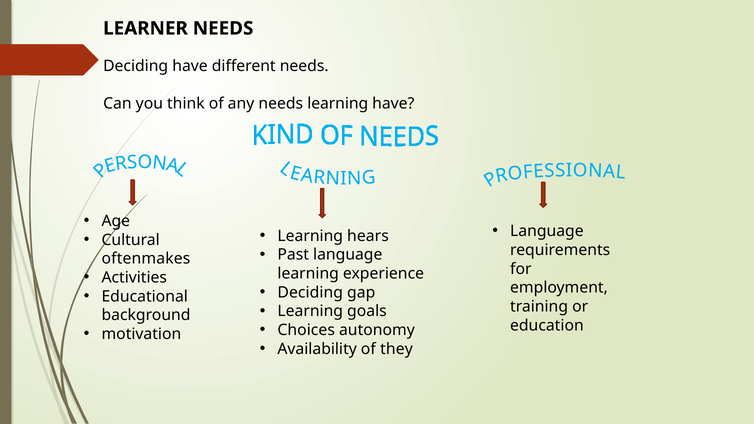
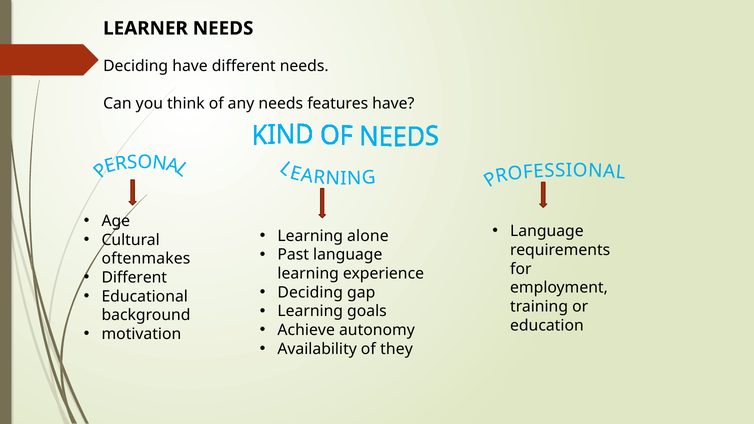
needs learning: learning -> features
hears: hears -> alone
Activities at (134, 278): Activities -> Different
Choices: Choices -> Achieve
